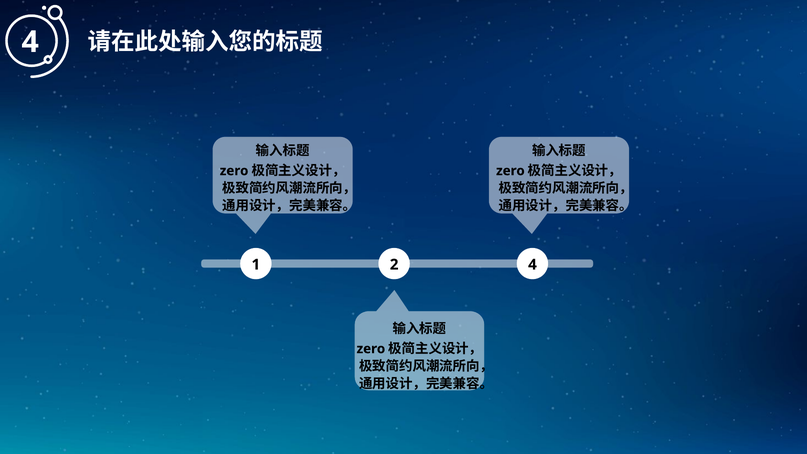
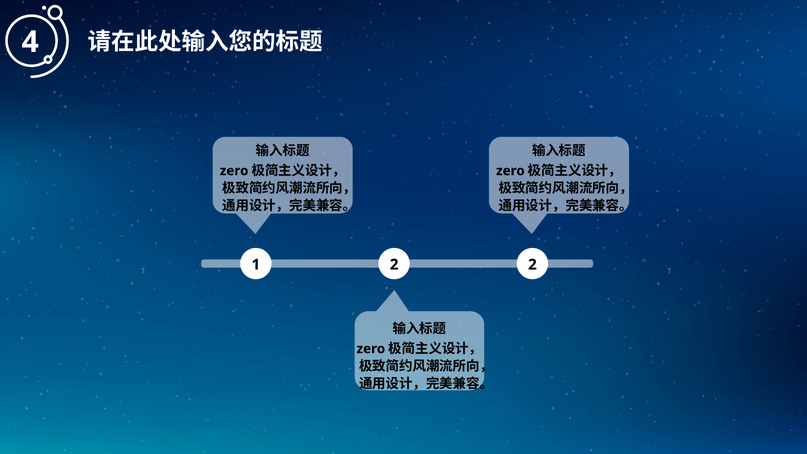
2 4: 4 -> 2
